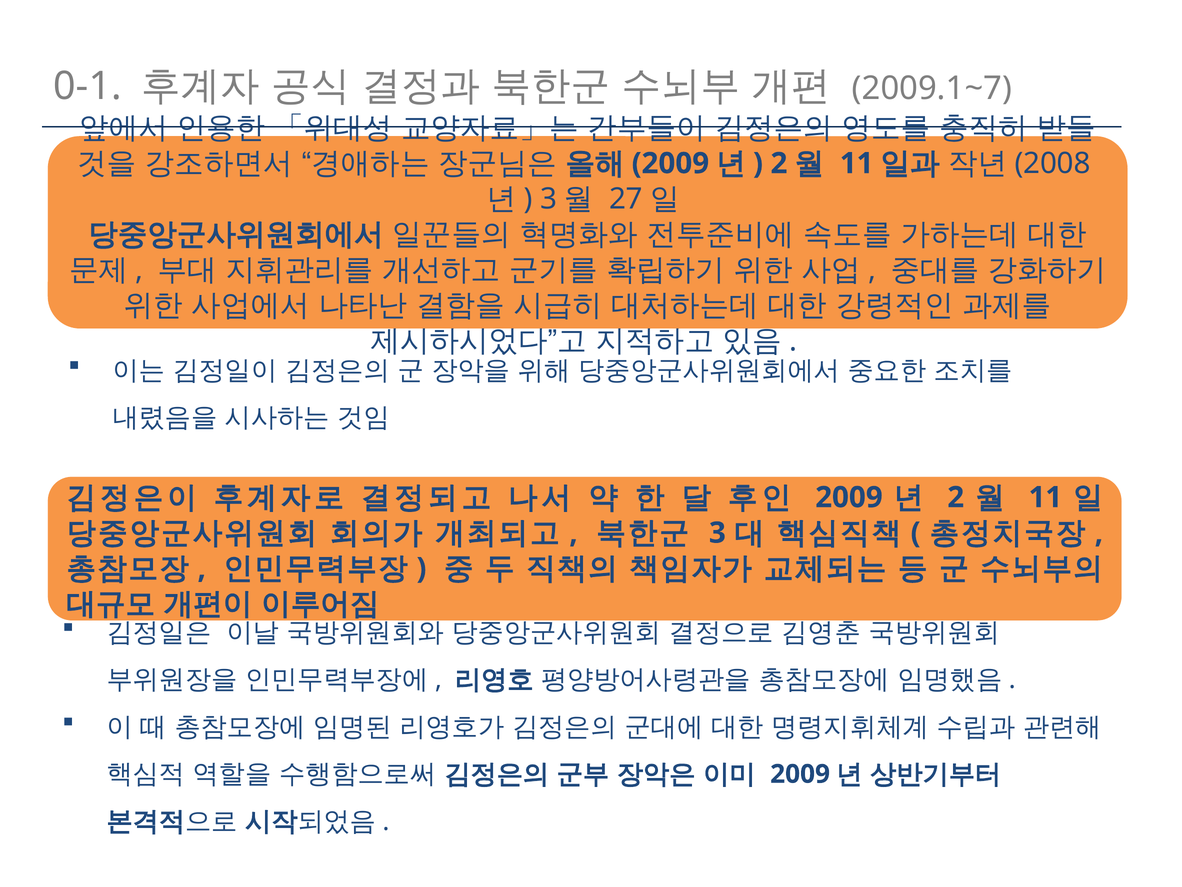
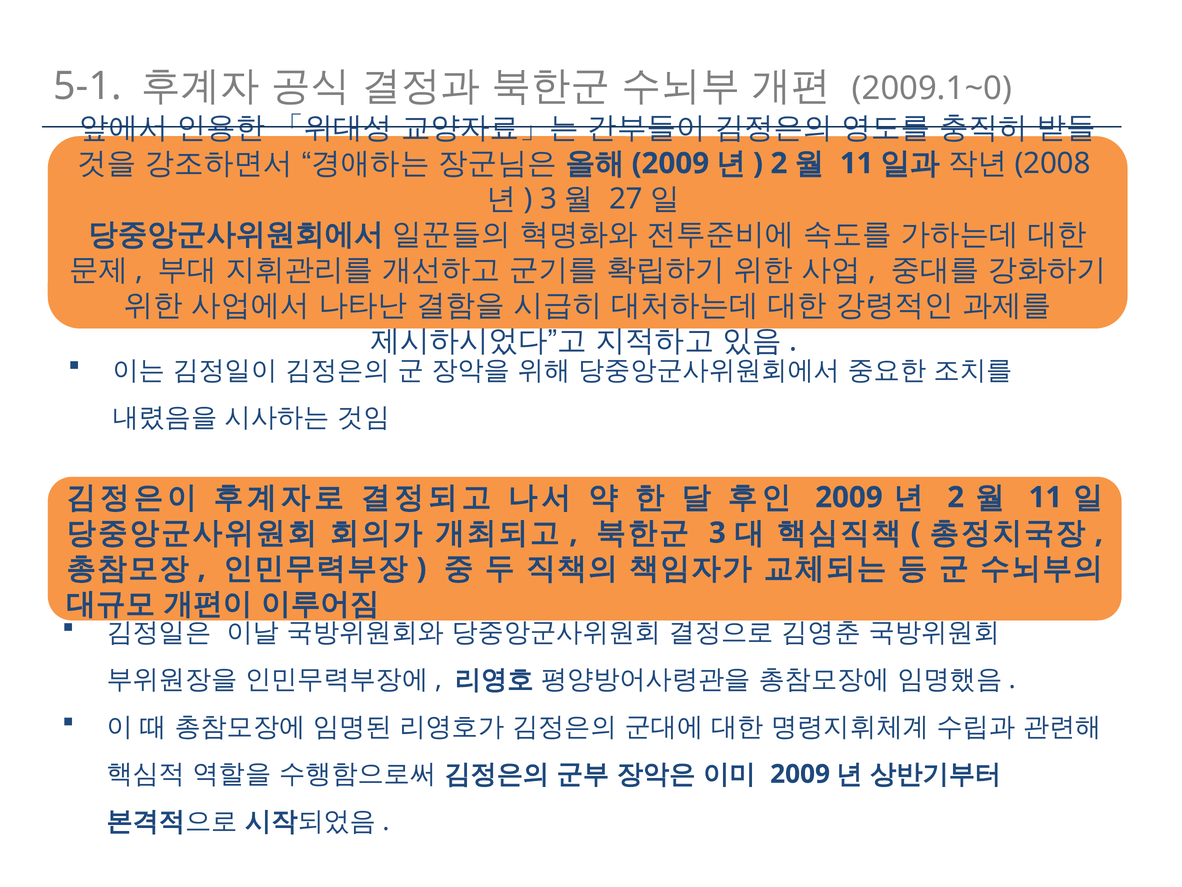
0-1: 0-1 -> 5-1
2009.1~7: 2009.1~7 -> 2009.1~0
